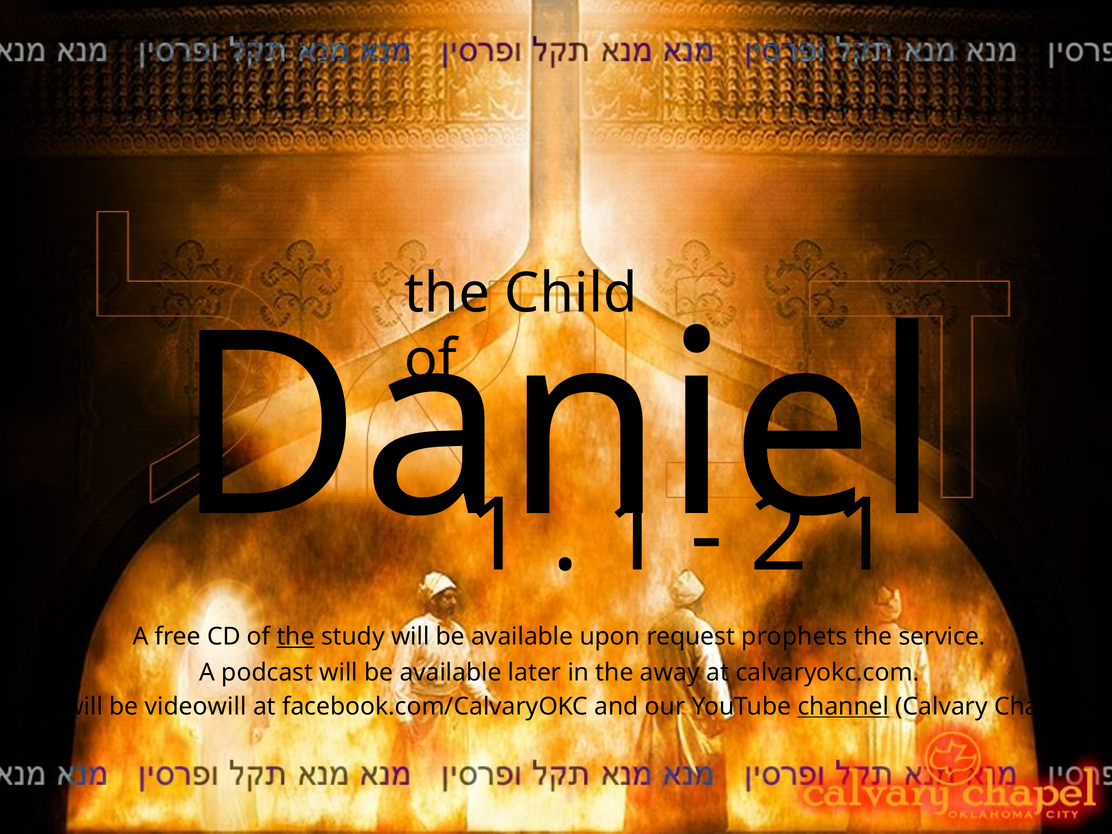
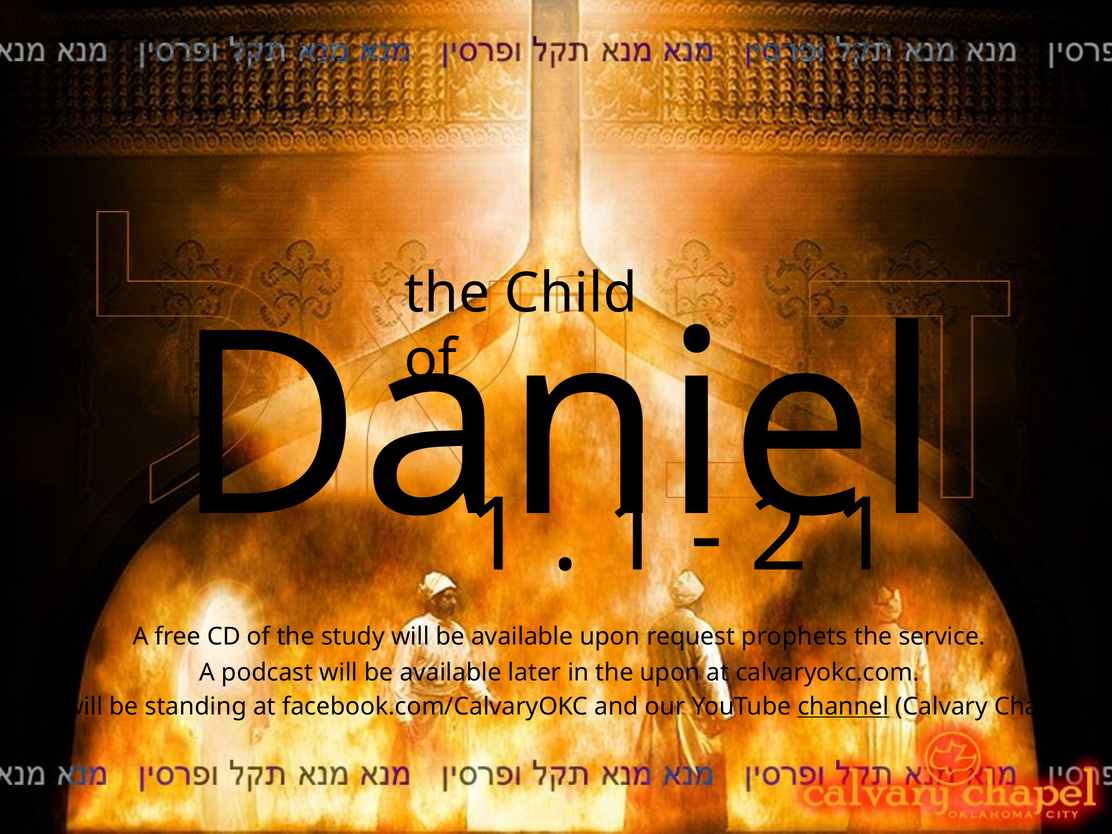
the at (296, 637) underline: present -> none
the away: away -> upon
be videowill: videowill -> standing
